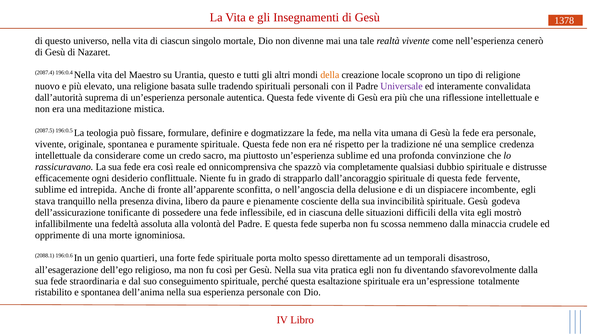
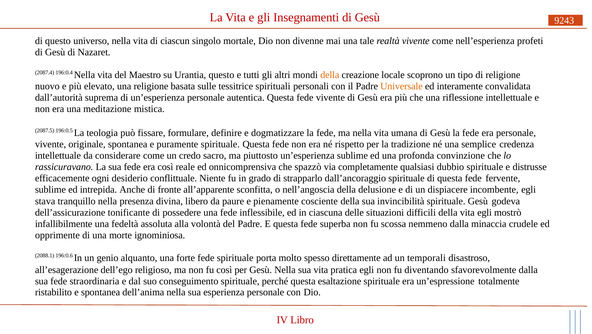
1378: 1378 -> 9243
cenerò: cenerò -> profeti
tradendo: tradendo -> tessitrice
Universale colour: purple -> orange
quartieri: quartieri -> alquanto
